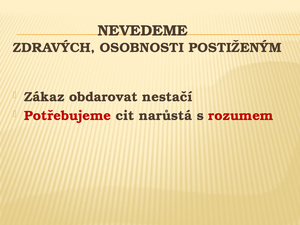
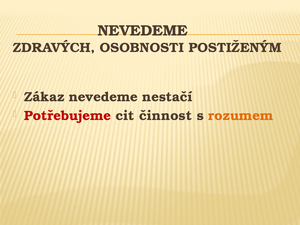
Zákaz obdarovat: obdarovat -> nevedeme
narůstá: narůstá -> činnost
rozumem colour: red -> orange
